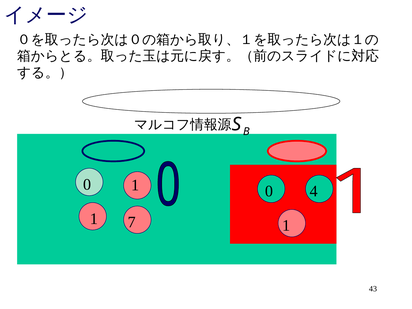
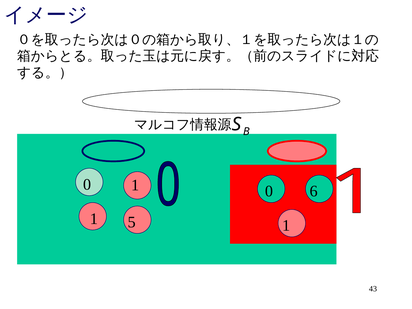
4: 4 -> 6
7: 7 -> 5
